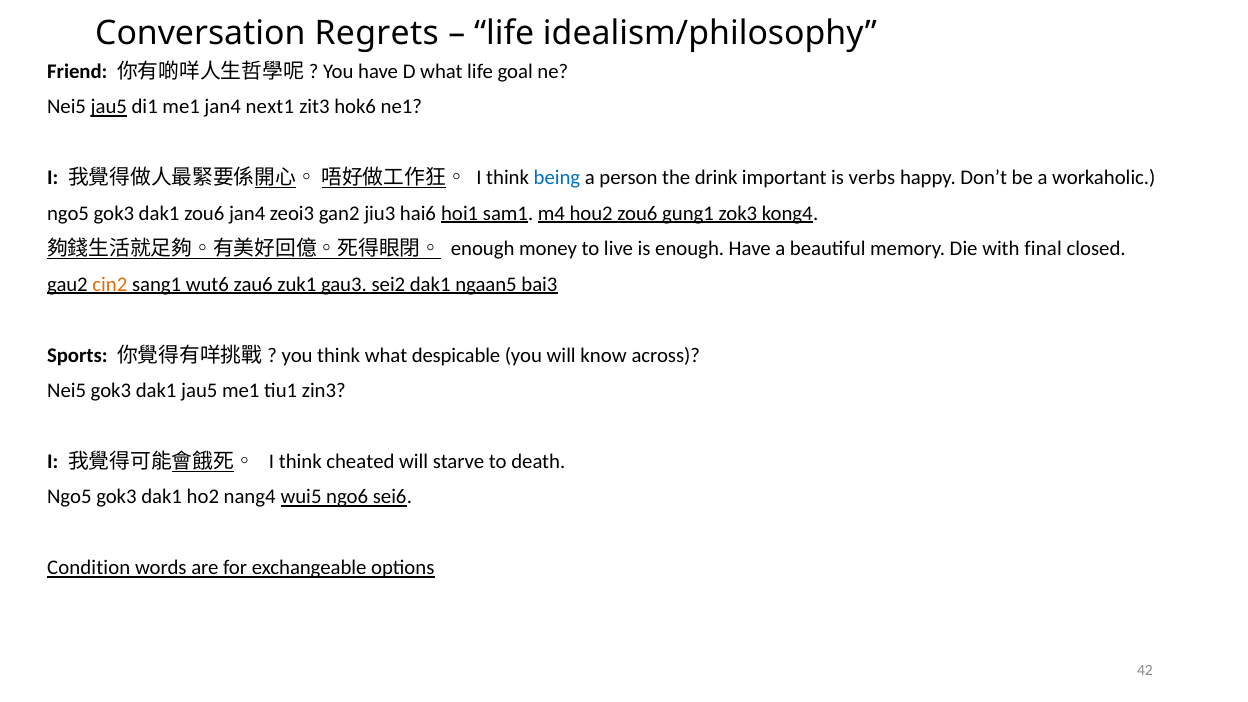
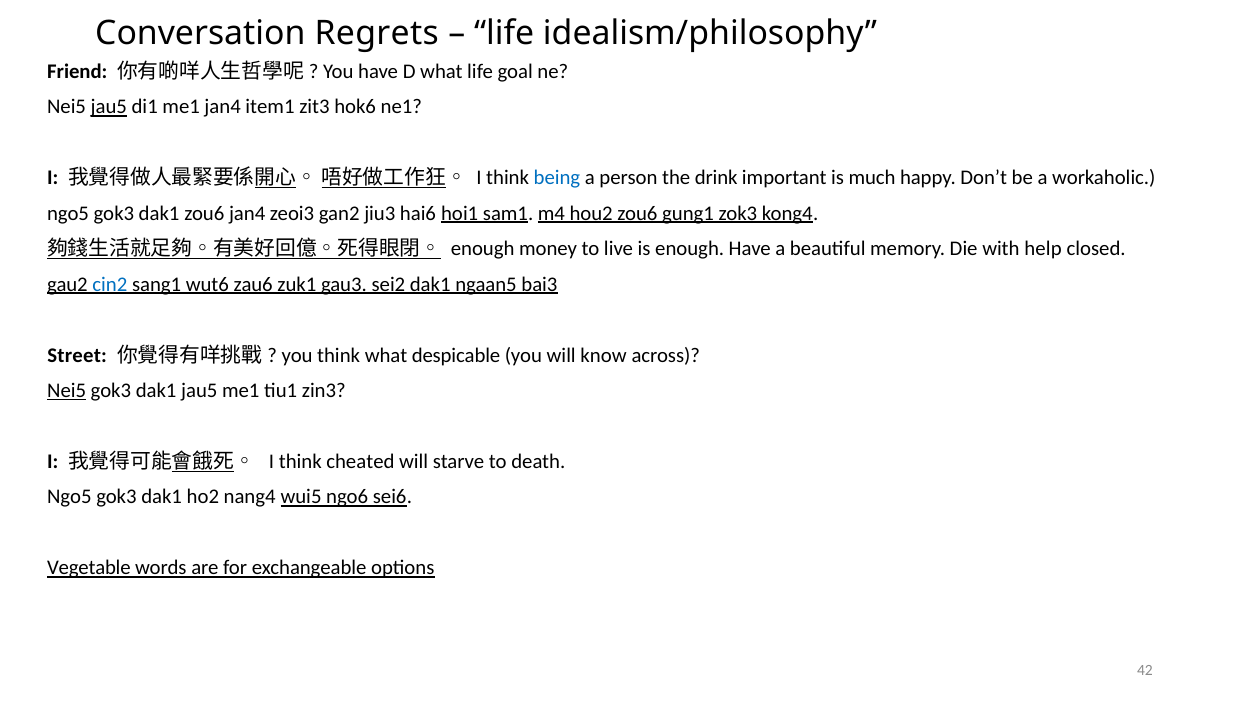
next1: next1 -> item1
verbs: verbs -> much
final: final -> help
cin2 colour: orange -> blue
Sports: Sports -> Street
Nei5 at (67, 391) underline: none -> present
Condition: Condition -> Vegetable
